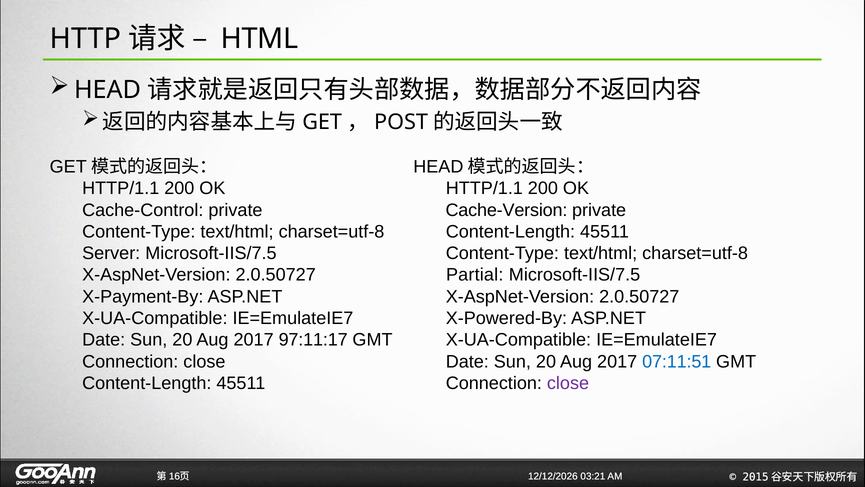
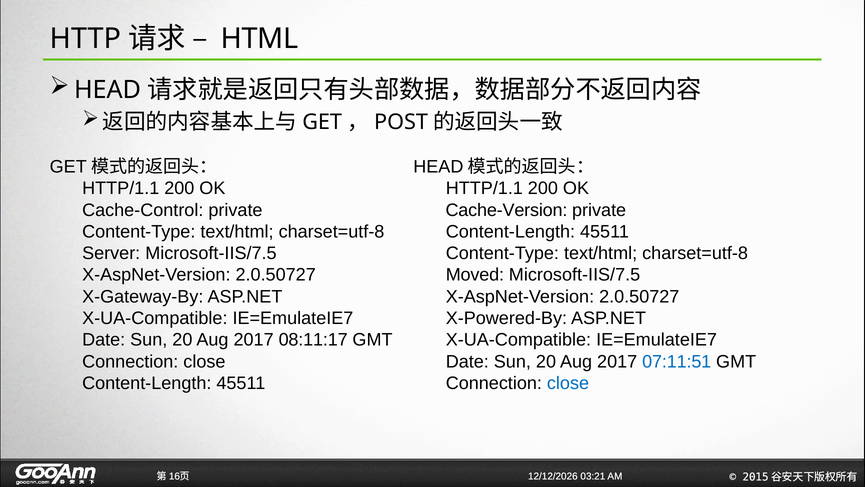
Partial: Partial -> Moved
X-Payment-By: X-Payment-By -> X-Gateway-By
97:11:17: 97:11:17 -> 08:11:17
close at (568, 383) colour: purple -> blue
